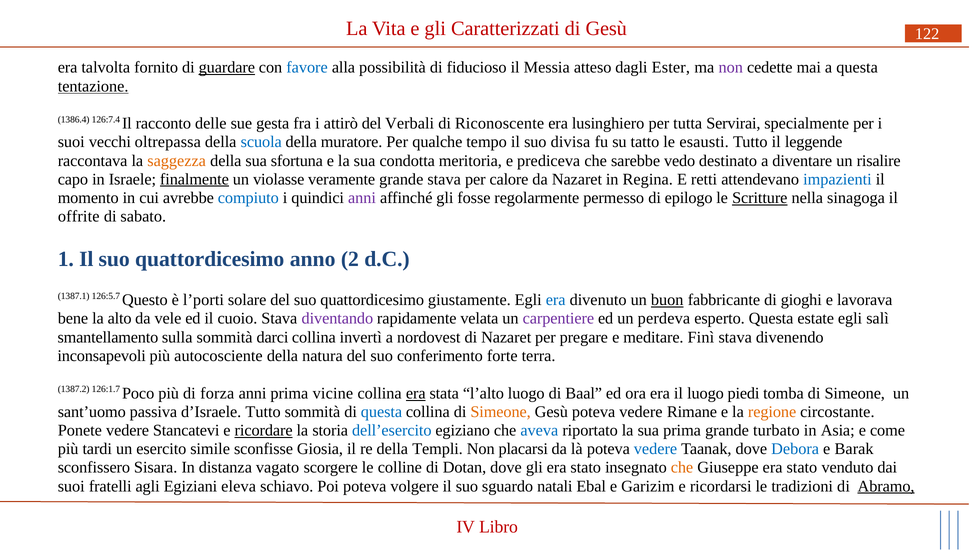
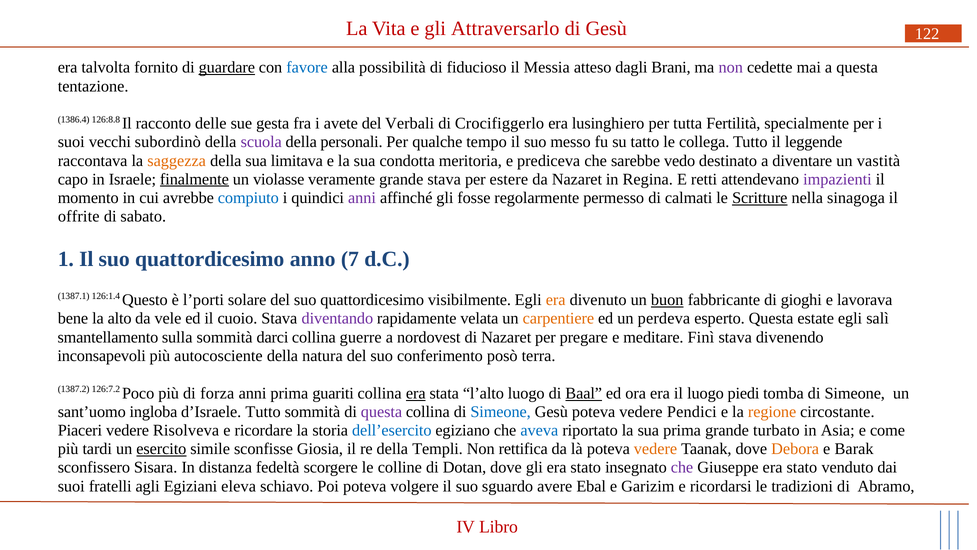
Caratterizzati: Caratterizzati -> Attraversarlo
Ester: Ester -> Brani
tentazione underline: present -> none
126:7.4: 126:7.4 -> 126:8.8
attirò: attirò -> avete
Riconoscente: Riconoscente -> Crocifiggerlo
Servirai: Servirai -> Fertilità
oltrepassa: oltrepassa -> subordinò
scuola colour: blue -> purple
muratore: muratore -> personali
divisa: divisa -> messo
esausti: esausti -> collega
sfortuna: sfortuna -> limitava
risalire: risalire -> vastità
calore: calore -> estere
impazienti colour: blue -> purple
epilogo: epilogo -> calmati
2: 2 -> 7
126:5.7: 126:5.7 -> 126:1.4
giustamente: giustamente -> visibilmente
era at (556, 300) colour: blue -> orange
carpentiere colour: purple -> orange
invertì: invertì -> guerre
forte: forte -> posò
126:1.7: 126:1.7 -> 126:7.2
vicine: vicine -> guariti
Baal underline: none -> present
passiva: passiva -> ingloba
questa at (381, 412) colour: blue -> purple
Simeone at (501, 412) colour: orange -> blue
Rimane: Rimane -> Pendici
Ponete: Ponete -> Piaceri
Stancatevi: Stancatevi -> Risolveva
ricordare underline: present -> none
esercito underline: none -> present
placarsi: placarsi -> rettifica
vedere at (656, 449) colour: blue -> orange
Debora colour: blue -> orange
vagato: vagato -> fedeltà
che at (682, 468) colour: orange -> purple
natali: natali -> avere
Abramo underline: present -> none
